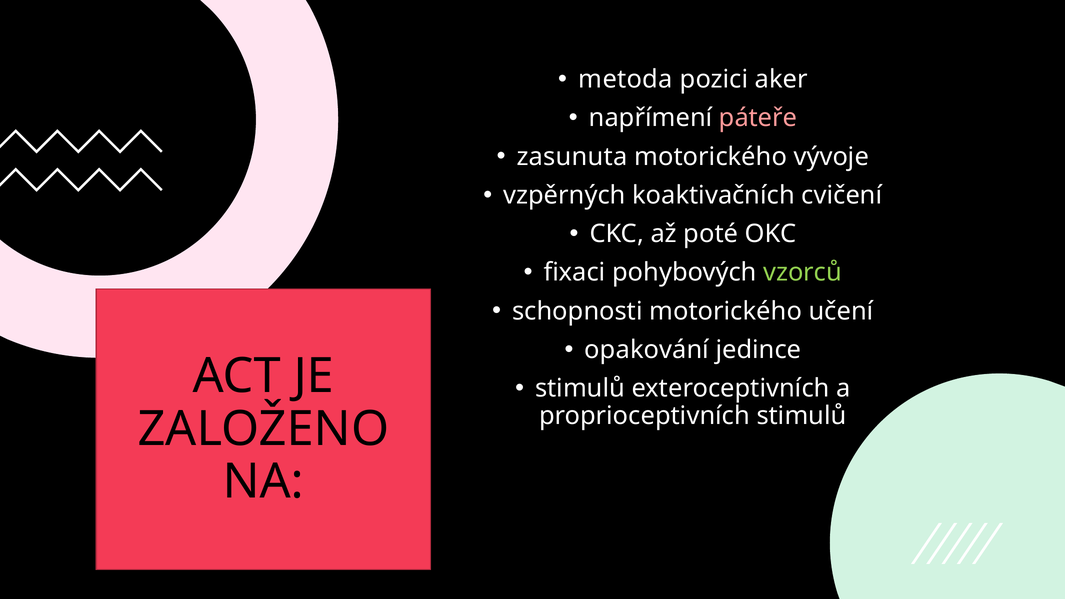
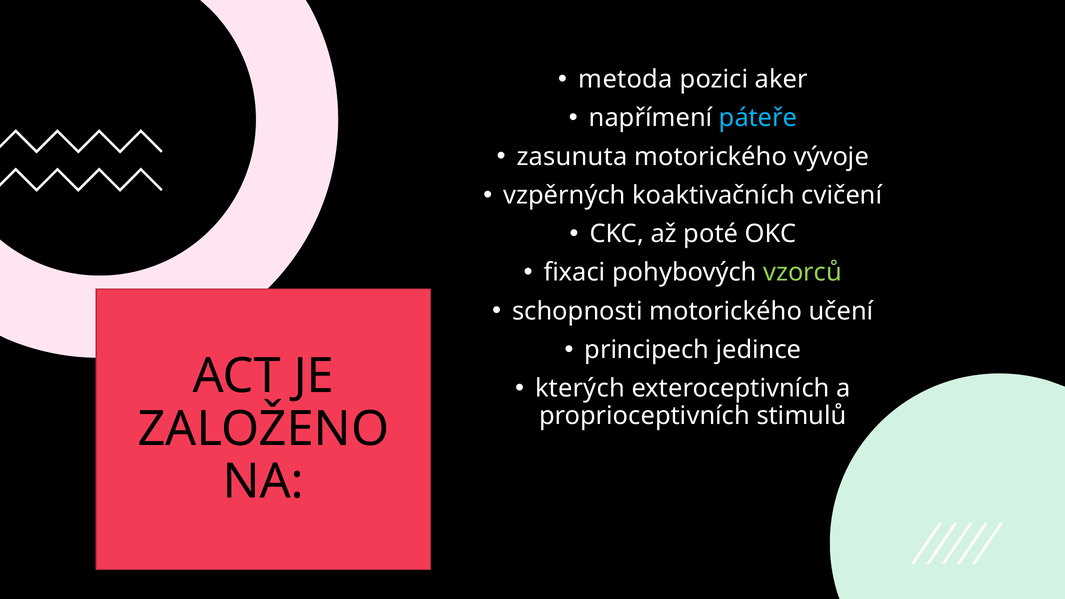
páteře colour: pink -> light blue
opakování: opakování -> principech
stimulů at (580, 389): stimulů -> kterých
